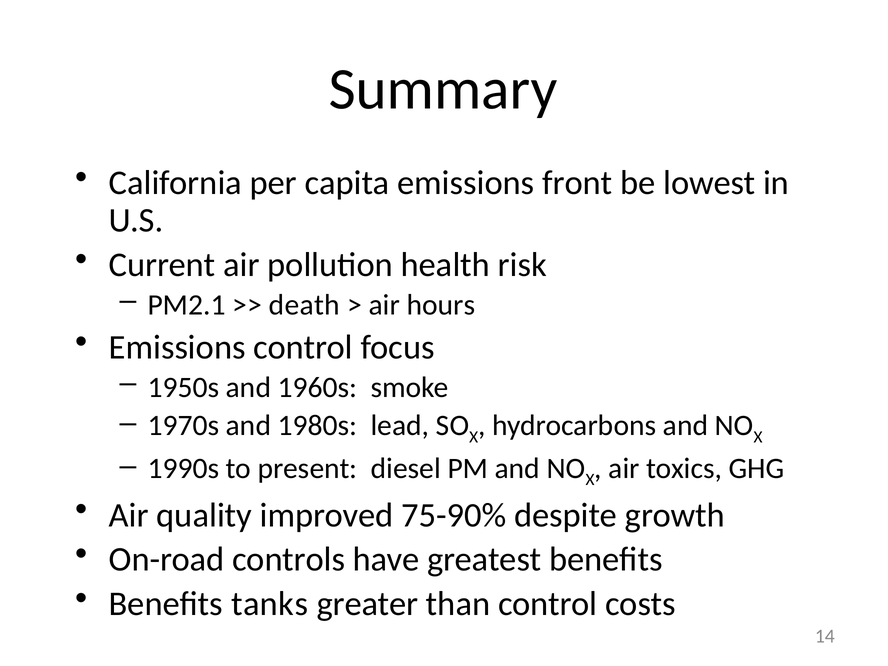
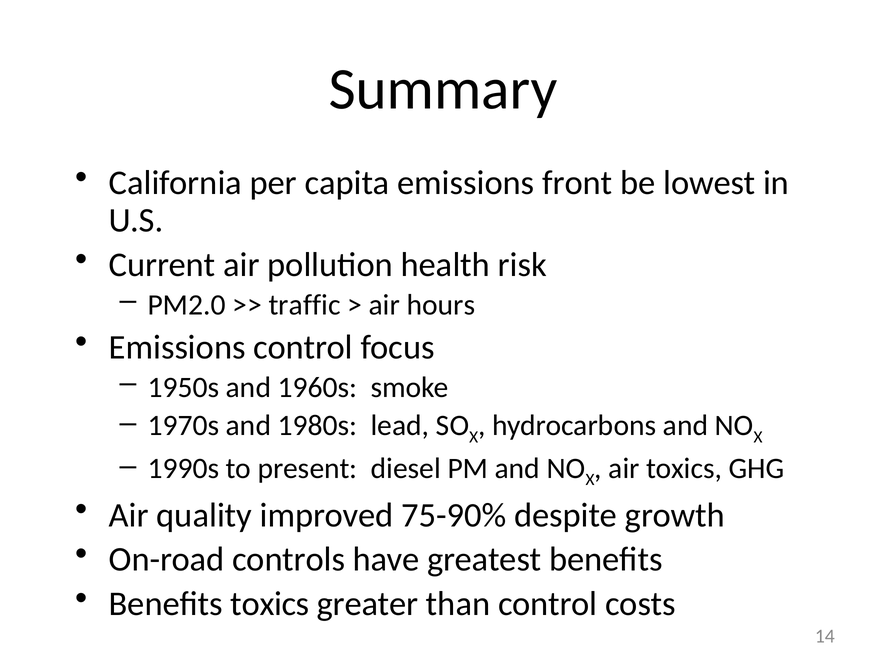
PM2.1: PM2.1 -> PM2.0
death: death -> traffic
Benefits tanks: tanks -> toxics
